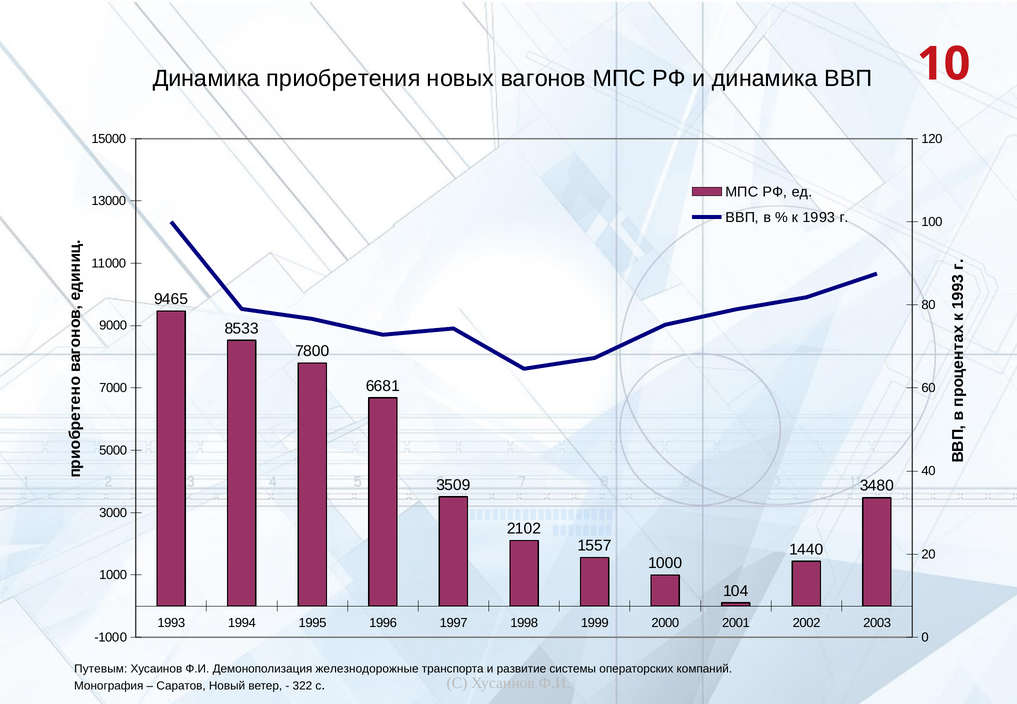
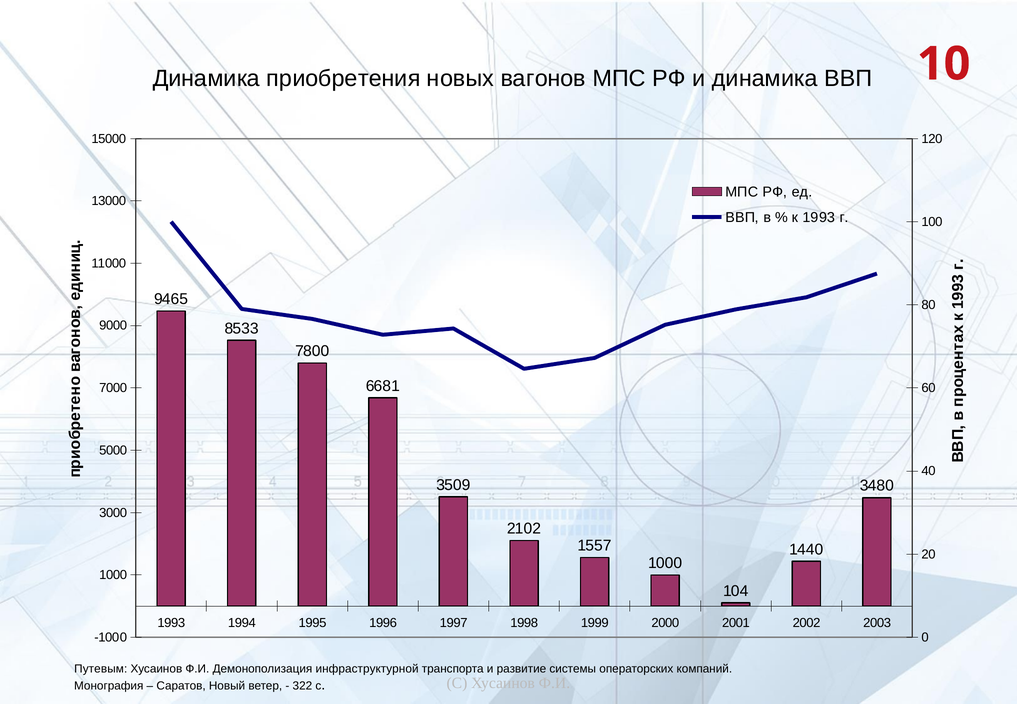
железнодорожные: железнодорожные -> инфраструктурной
